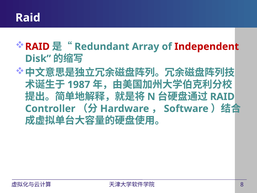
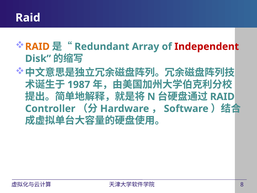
RAID at (37, 47) colour: red -> orange
